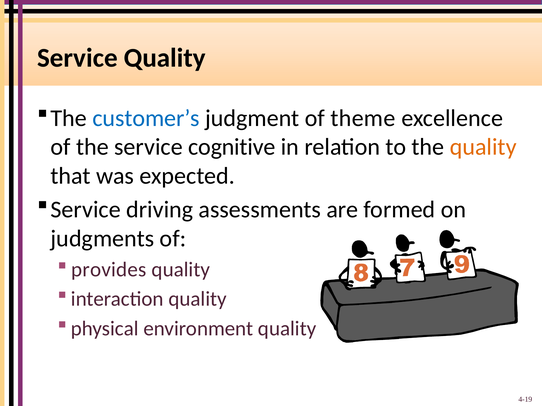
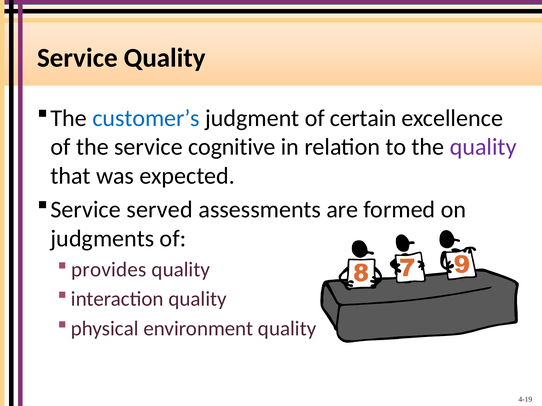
theme: theme -> certain
quality at (483, 147) colour: orange -> purple
driving: driving -> served
